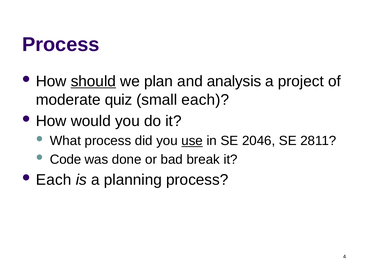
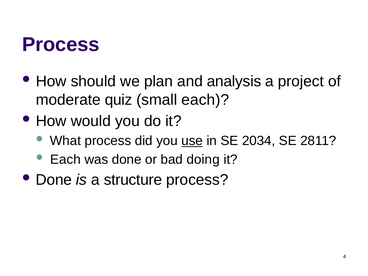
should underline: present -> none
2046: 2046 -> 2034
Code at (66, 159): Code -> Each
break: break -> doing
Each at (54, 180): Each -> Done
planning: planning -> structure
